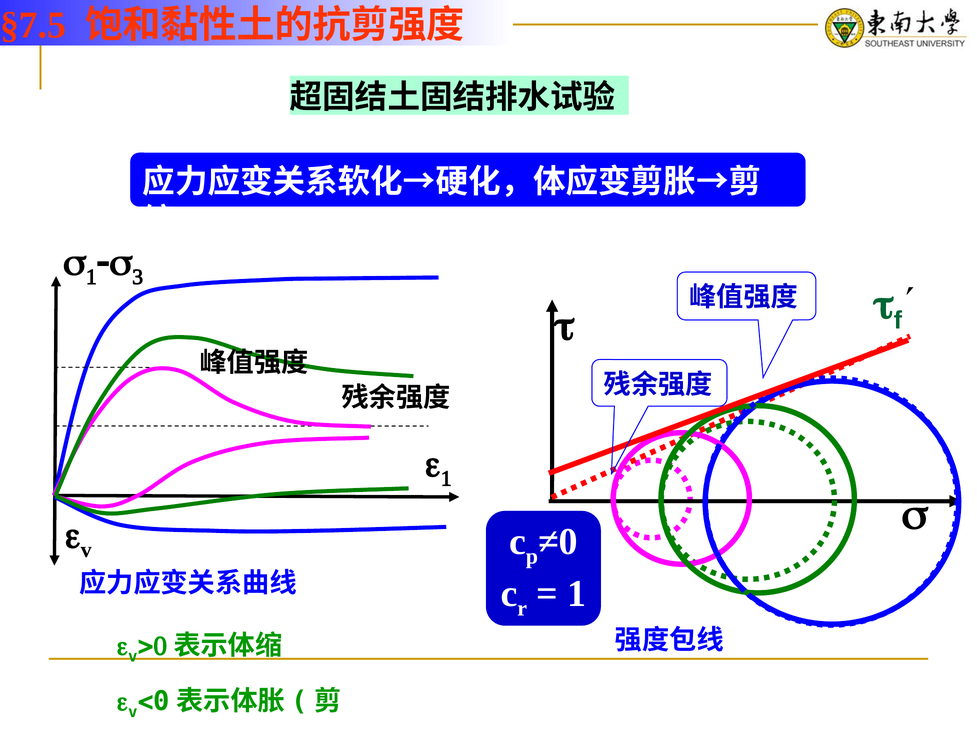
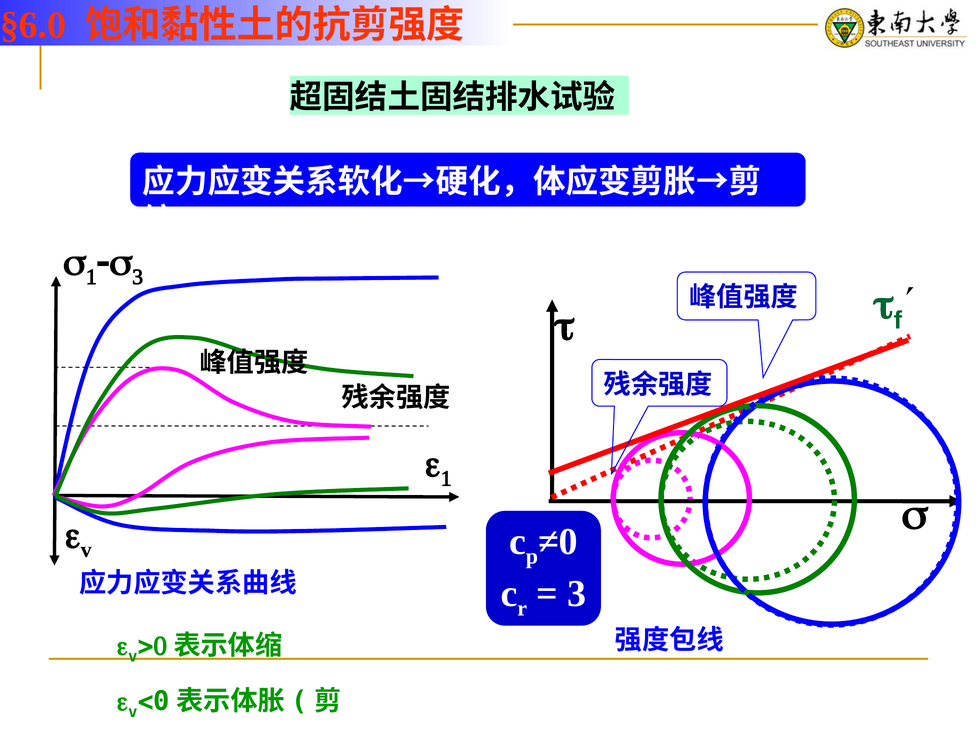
§7.5: §7.5 -> §6.0
1: 1 -> 3
